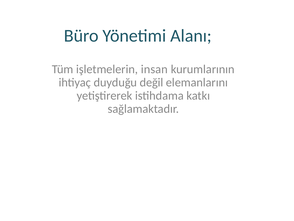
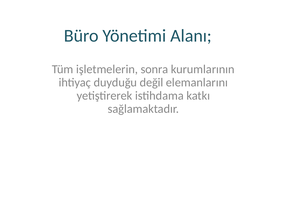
insan: insan -> sonra
